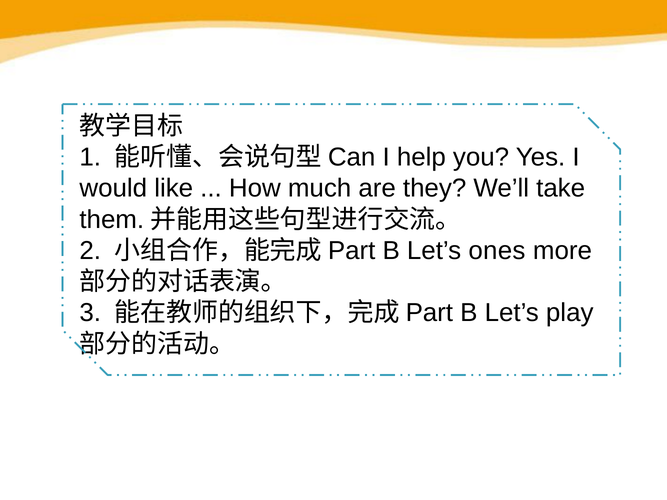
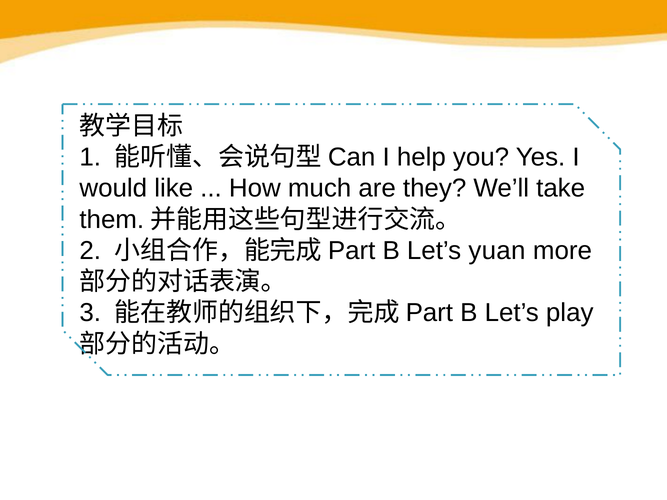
ones: ones -> yuan
